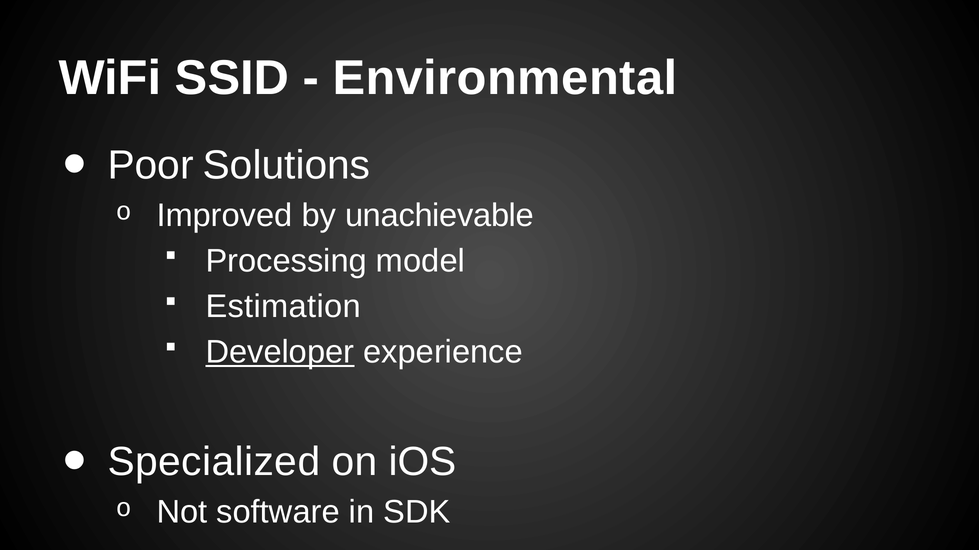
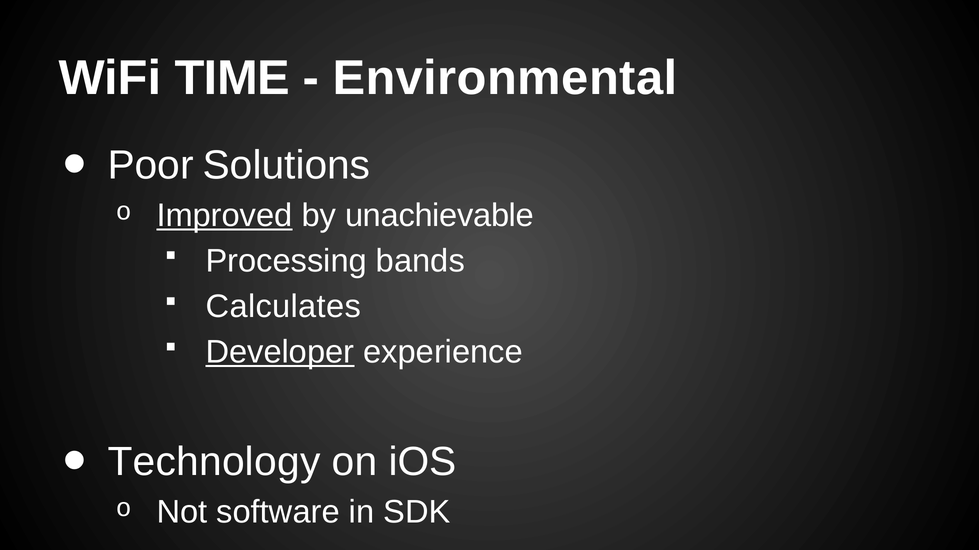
SSID: SSID -> TIME
Improved underline: none -> present
model: model -> bands
Estimation: Estimation -> Calculates
Specialized: Specialized -> Technology
